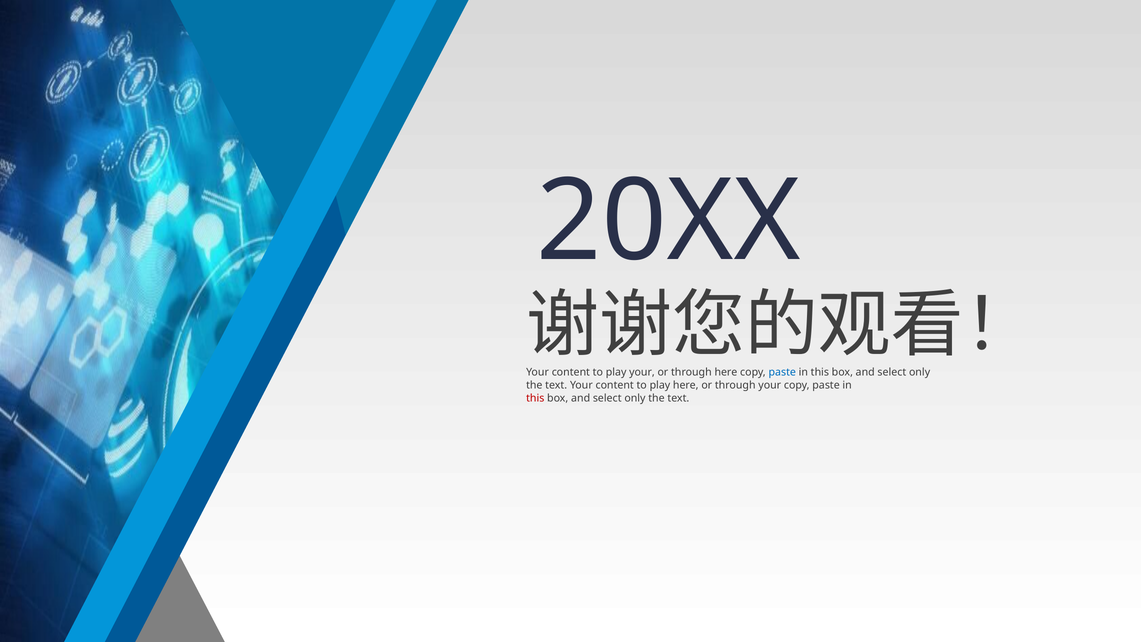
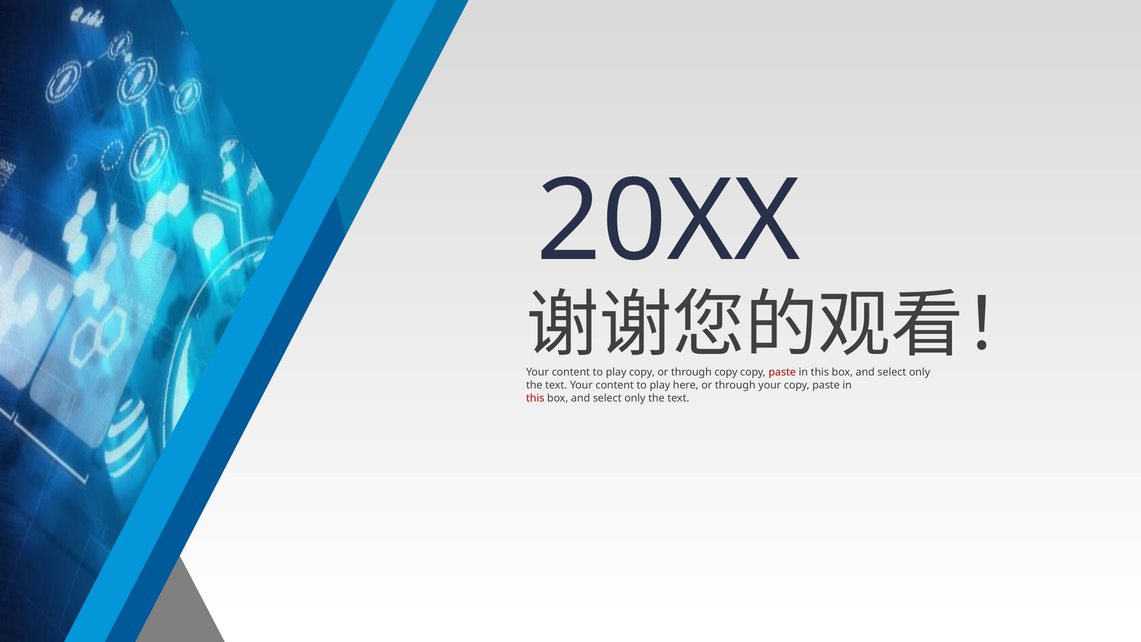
play your: your -> copy
through here: here -> copy
paste at (782, 372) colour: blue -> red
